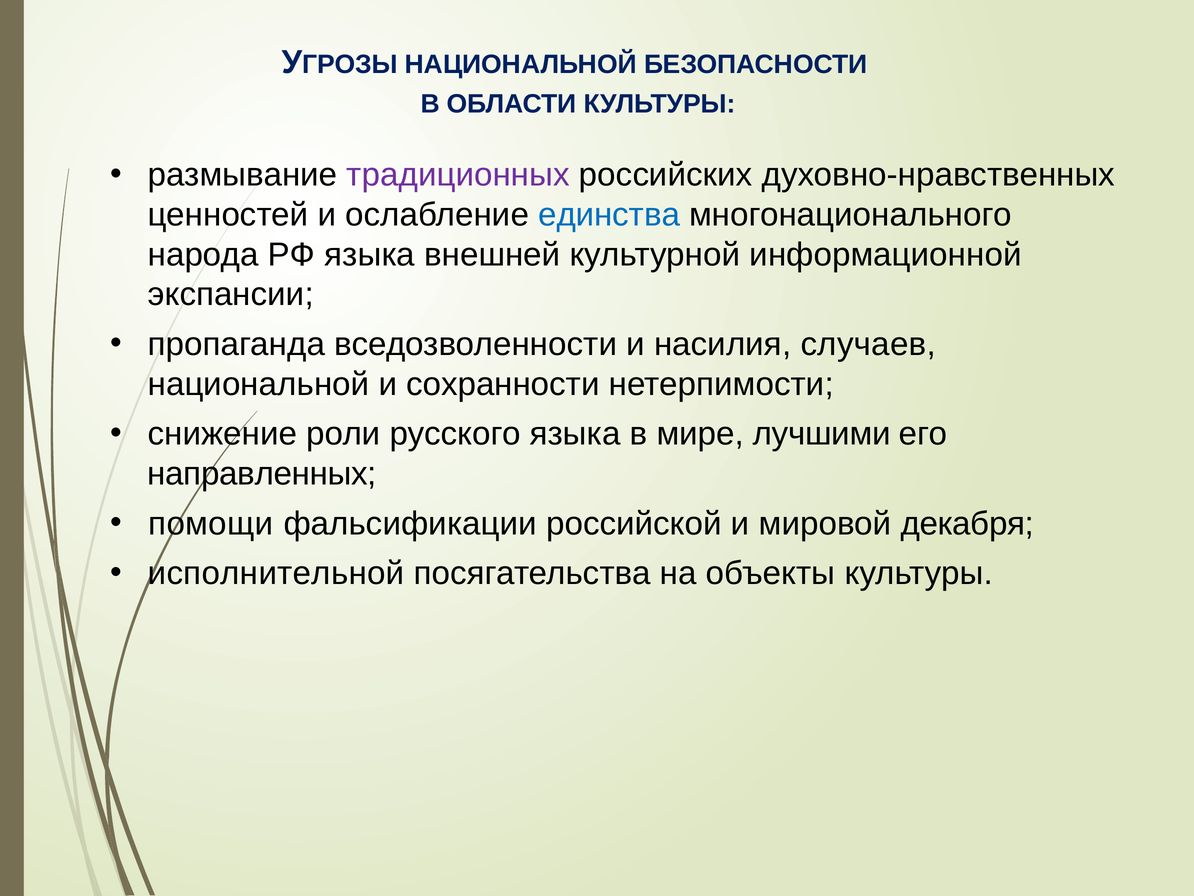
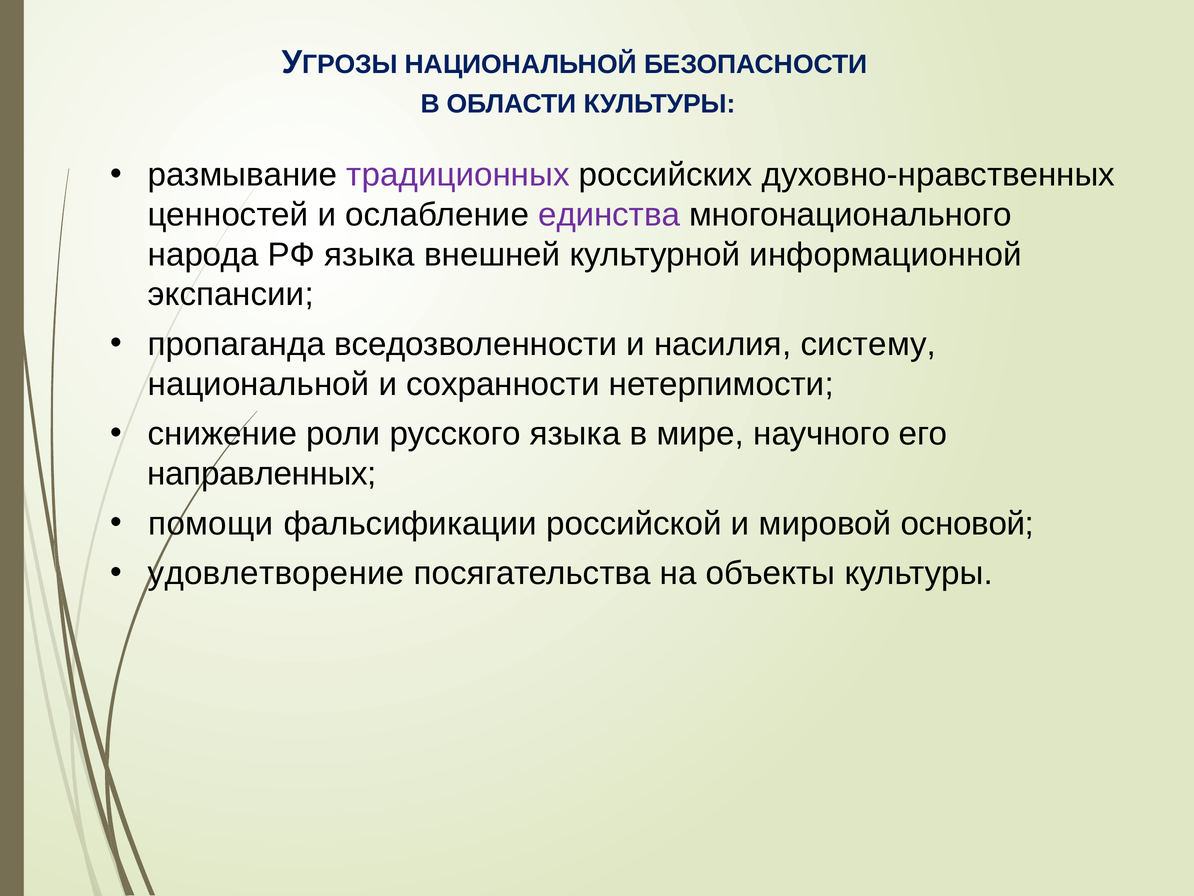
единства colour: blue -> purple
случаев: случаев -> систему
лучшими: лучшими -> научного
декабря: декабря -> основой
исполнительной: исполнительной -> удовлетворение
